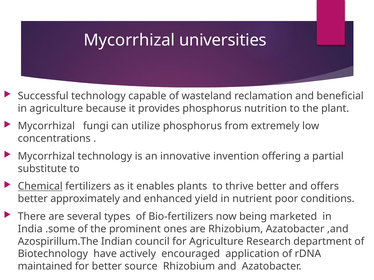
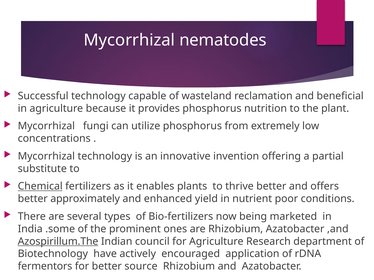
universities: universities -> nematodes
Azospirillum.The underline: none -> present
maintained: maintained -> fermentors
